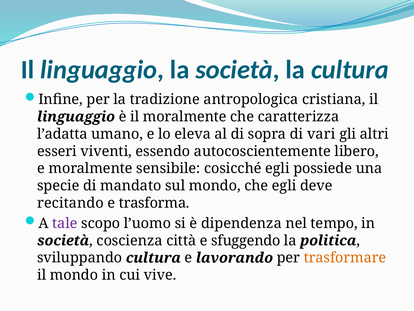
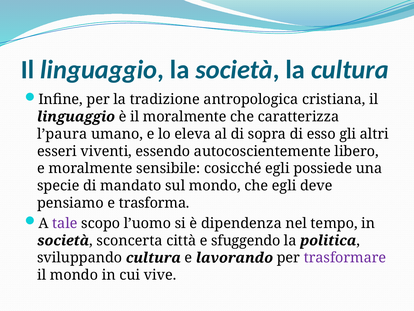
l’adatta: l’adatta -> l’paura
vari: vari -> esso
recitando: recitando -> pensiamo
coscienza: coscienza -> sconcerta
trasformare colour: orange -> purple
